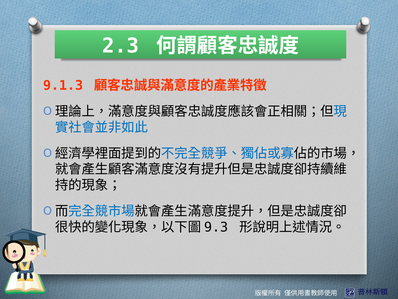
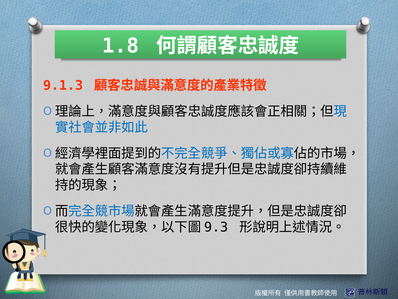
2.3: 2.3 -> 1.8
